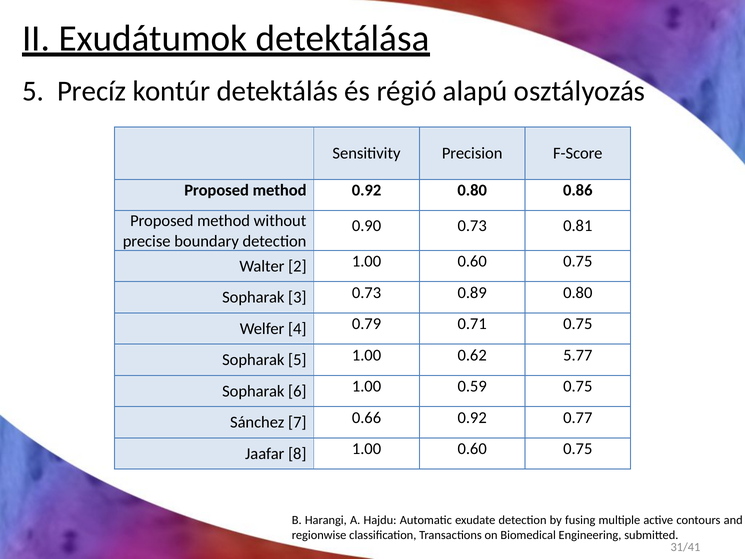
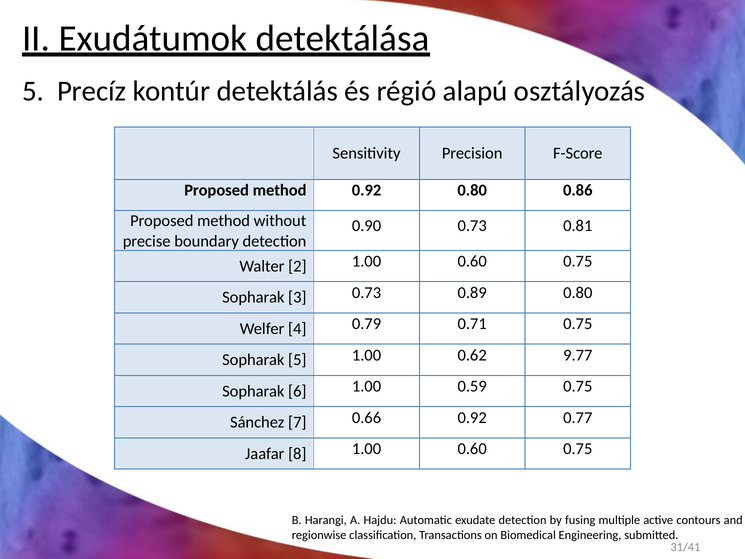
5.77: 5.77 -> 9.77
